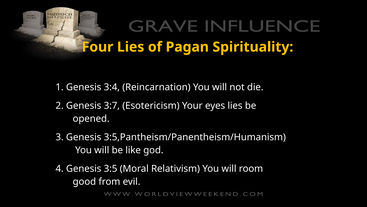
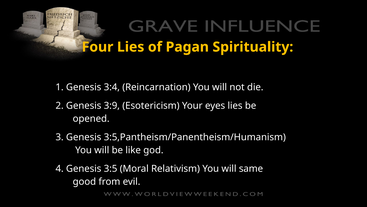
3:7: 3:7 -> 3:9
room: room -> same
